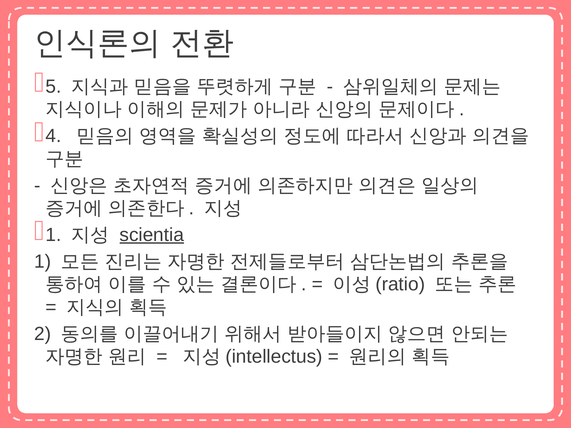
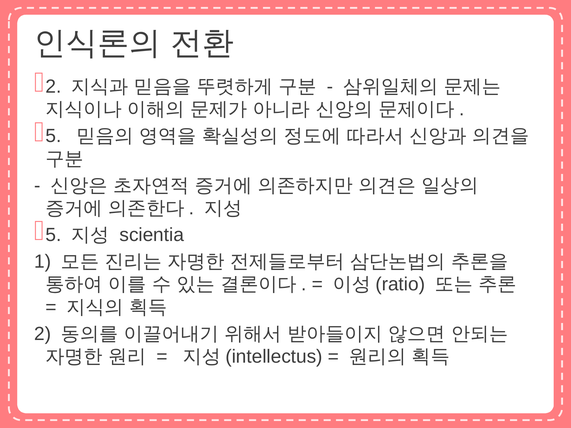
5 at (53, 87): 5 -> 2
4 at (53, 136): 4 -> 5
1 at (53, 235): 1 -> 5
scientia underline: present -> none
